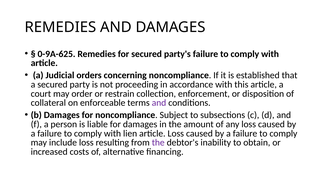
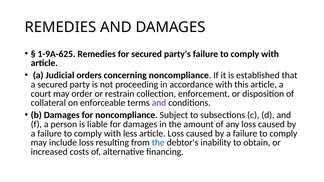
0-9A-625: 0-9A-625 -> 1-9A-625
lien: lien -> less
the at (158, 143) colour: purple -> blue
